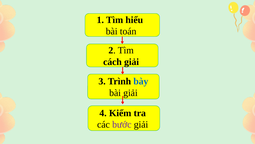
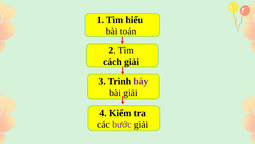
bày colour: blue -> purple
